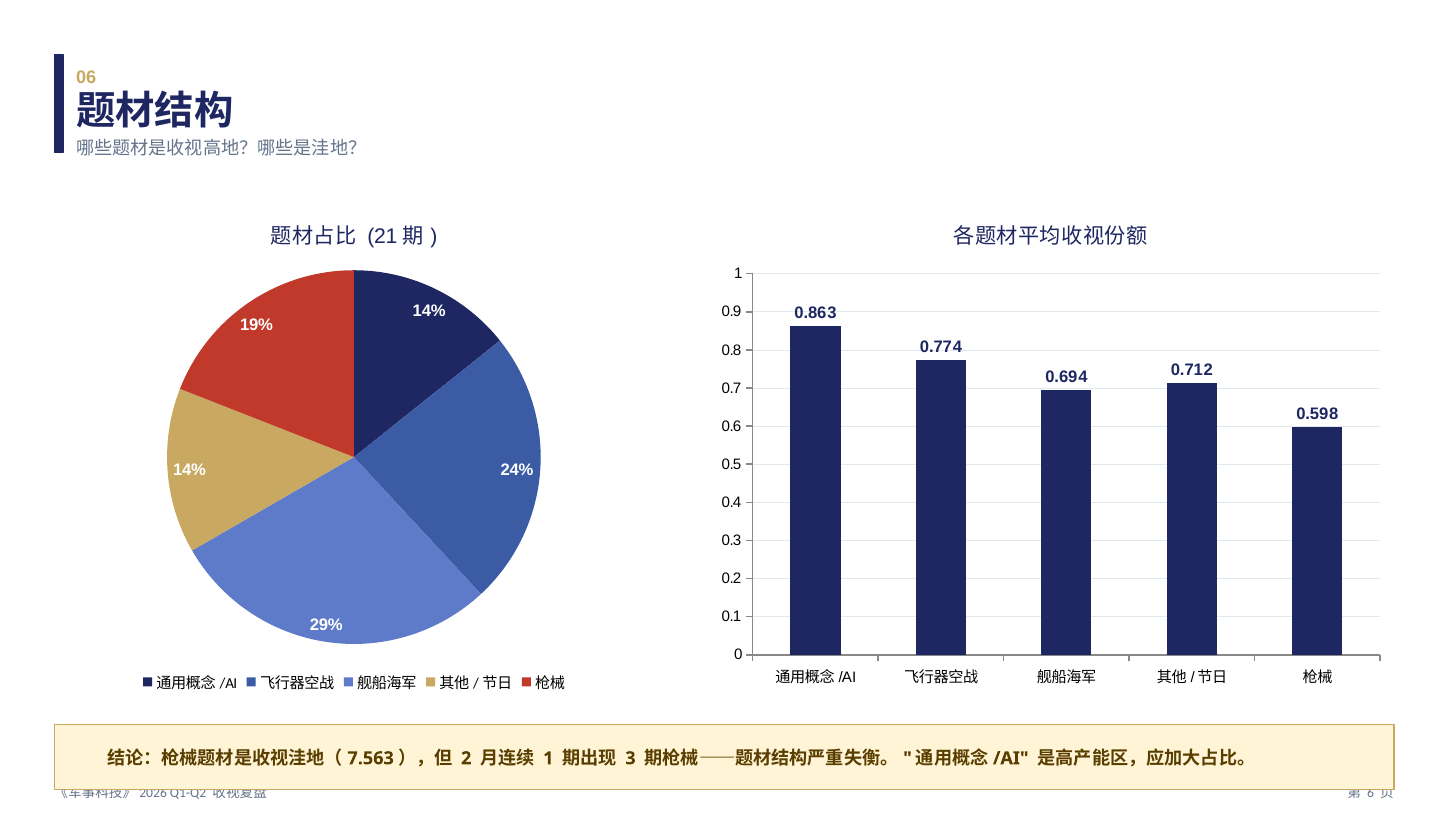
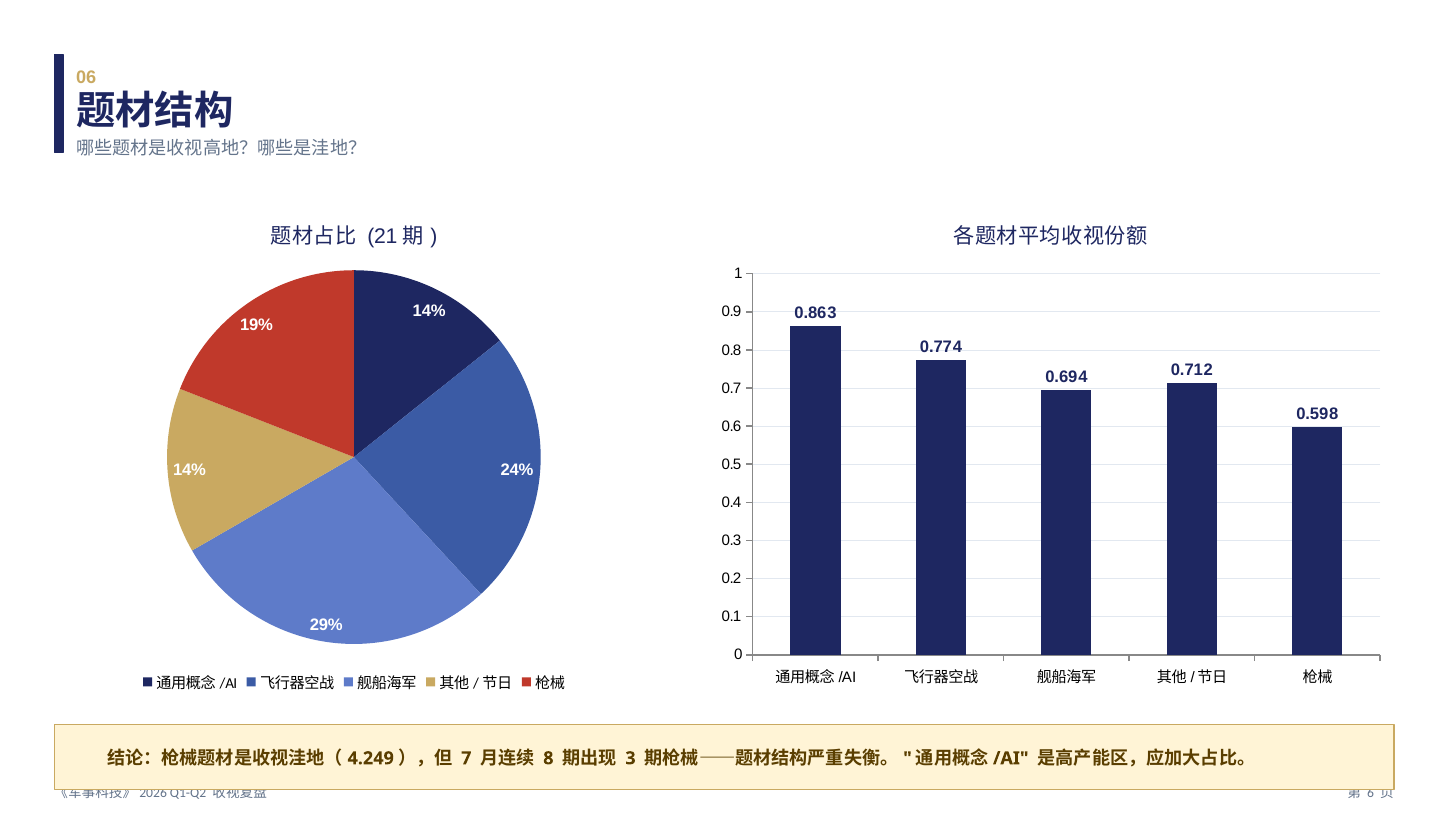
7.563: 7.563 -> 4.249
2: 2 -> 7
1 at (548, 758): 1 -> 8
